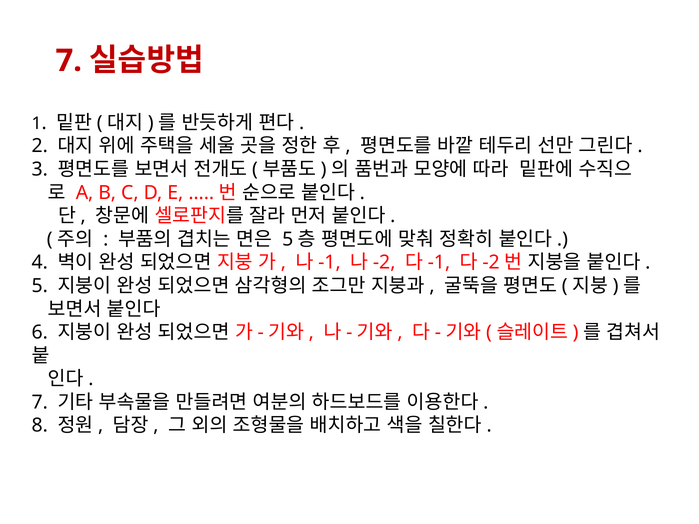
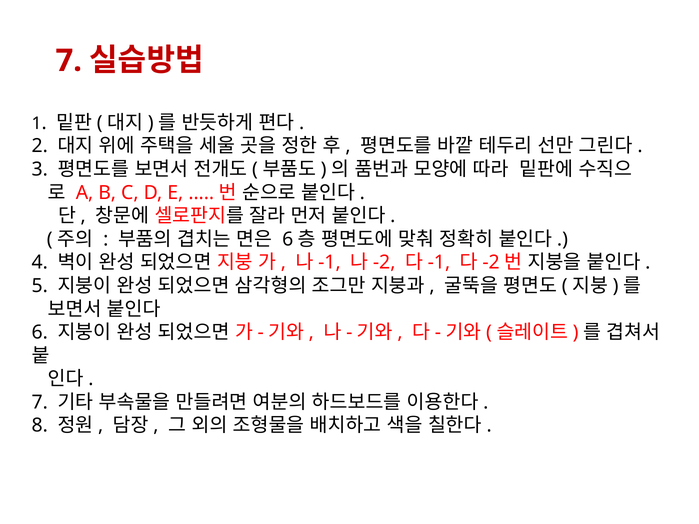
5 at (288, 239): 5 -> 6
